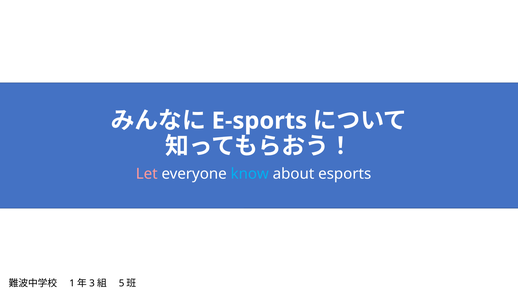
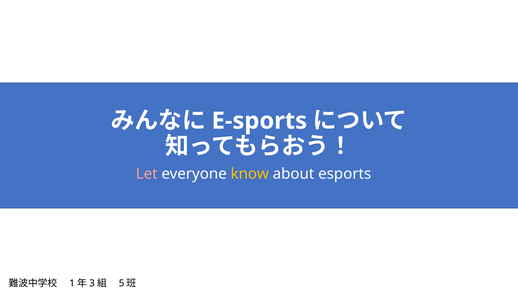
know colour: light blue -> yellow
